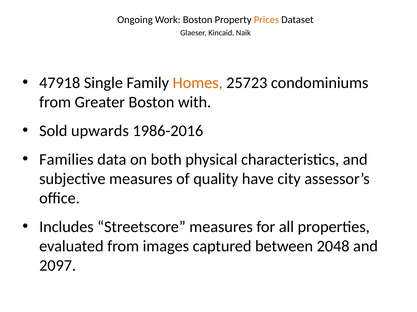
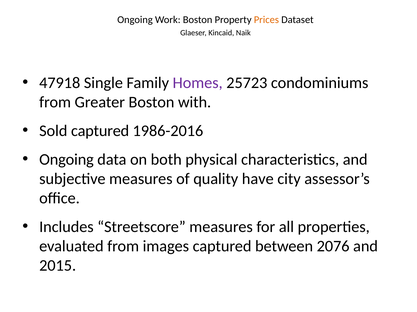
Homes colour: orange -> purple
Sold upwards: upwards -> captured
Families at (66, 160): Families -> Ongoing
2048: 2048 -> 2076
2097: 2097 -> 2015
